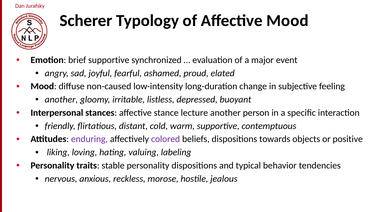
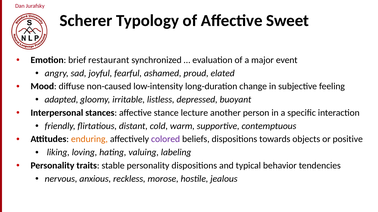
Affective Mood: Mood -> Sweet
brief supportive: supportive -> restaurant
another at (61, 100): another -> adapted
enduring colour: purple -> orange
